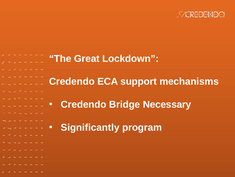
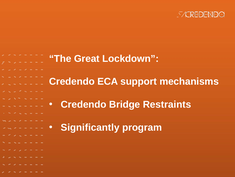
Necessary: Necessary -> Restraints
